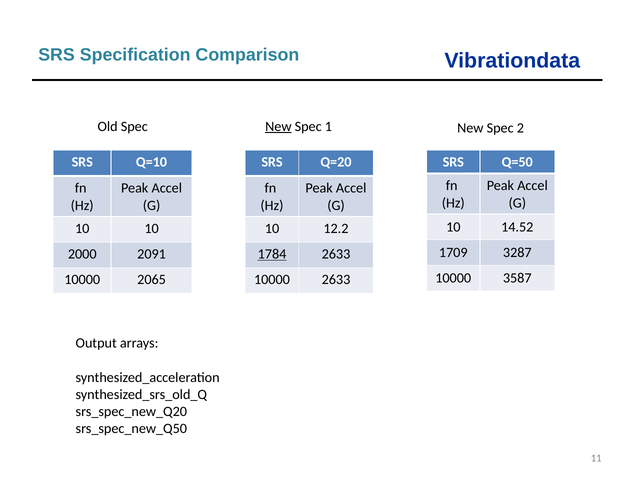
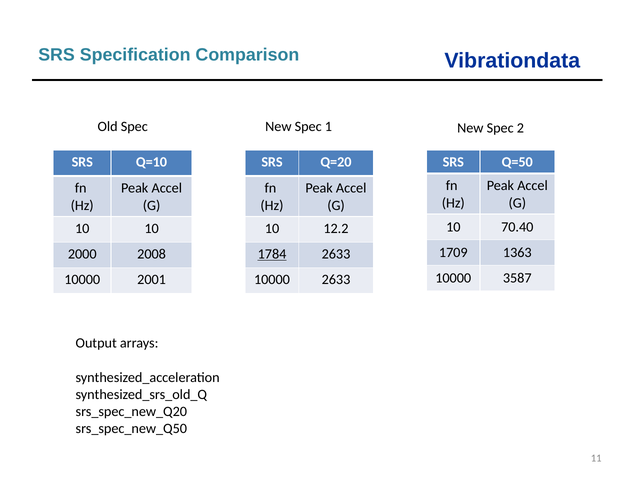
New at (278, 127) underline: present -> none
14.52: 14.52 -> 70.40
3287: 3287 -> 1363
2091: 2091 -> 2008
2065: 2065 -> 2001
